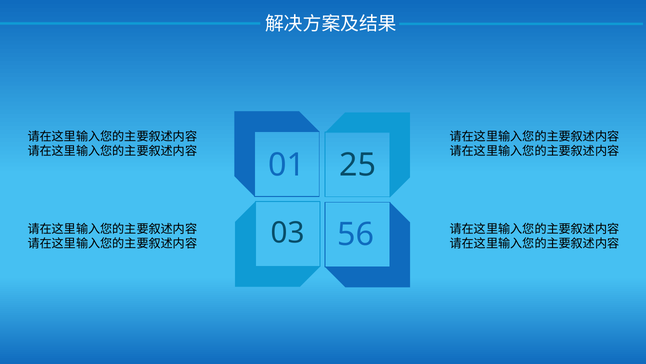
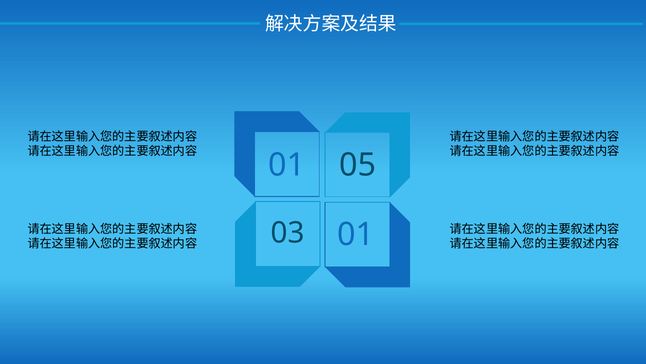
25: 25 -> 05
03 56: 56 -> 01
